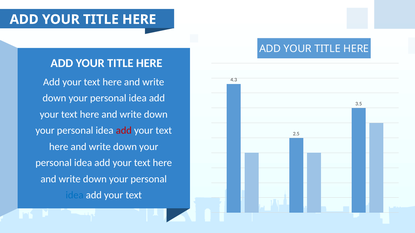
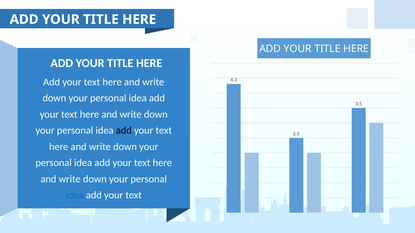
add at (124, 131) colour: red -> black
